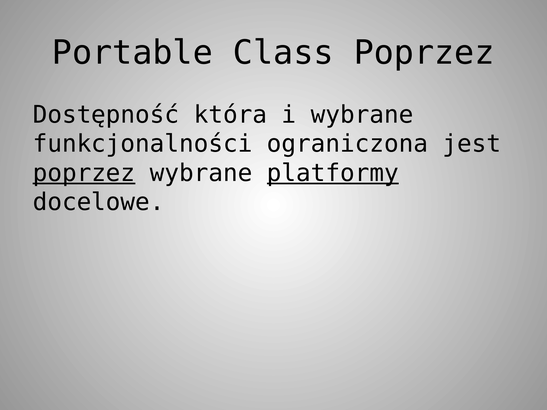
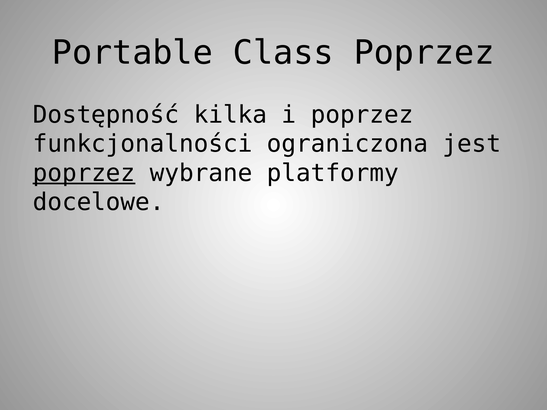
która: która -> kilka
i wybrane: wybrane -> poprzez
platformy underline: present -> none
